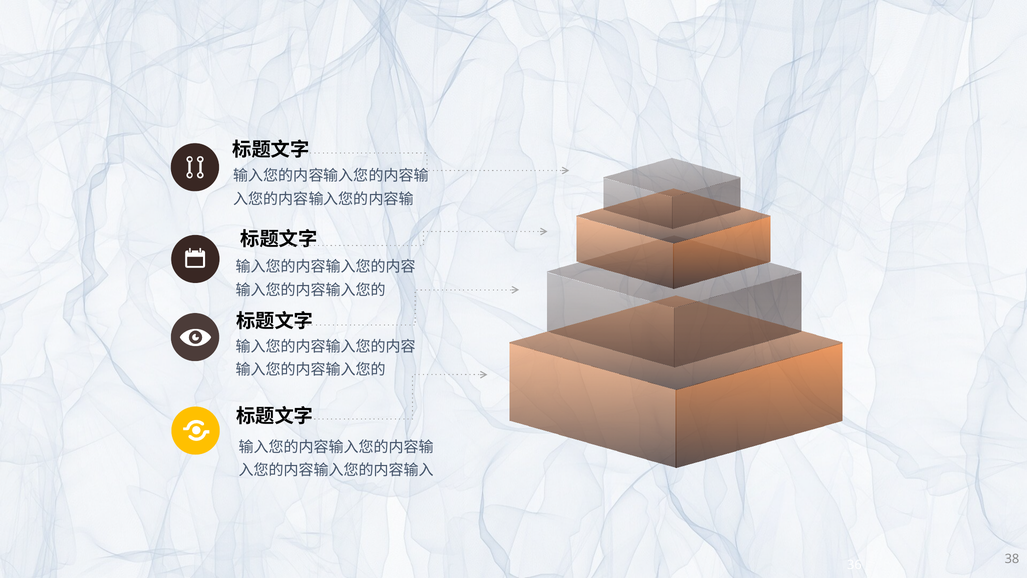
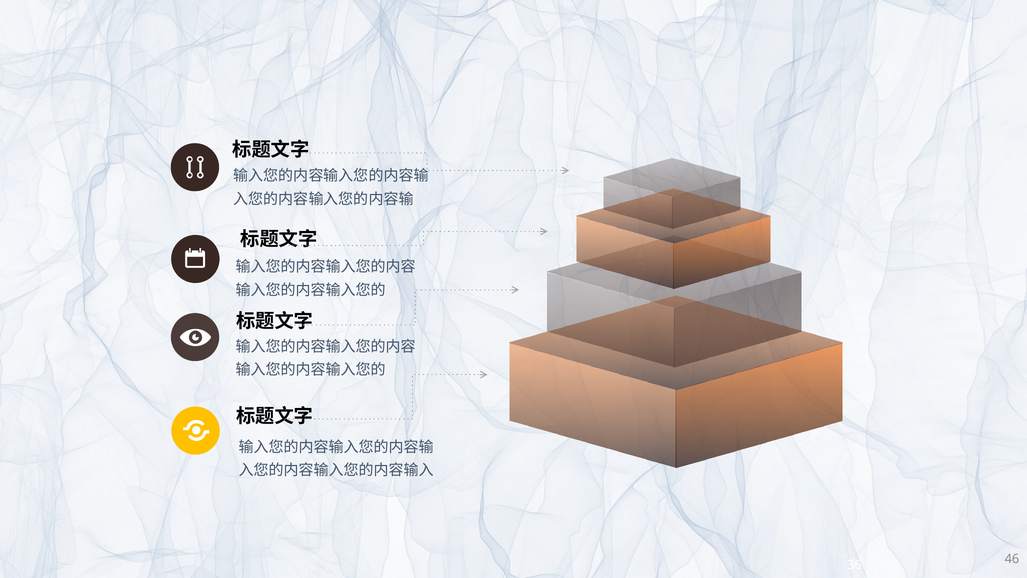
38: 38 -> 46
